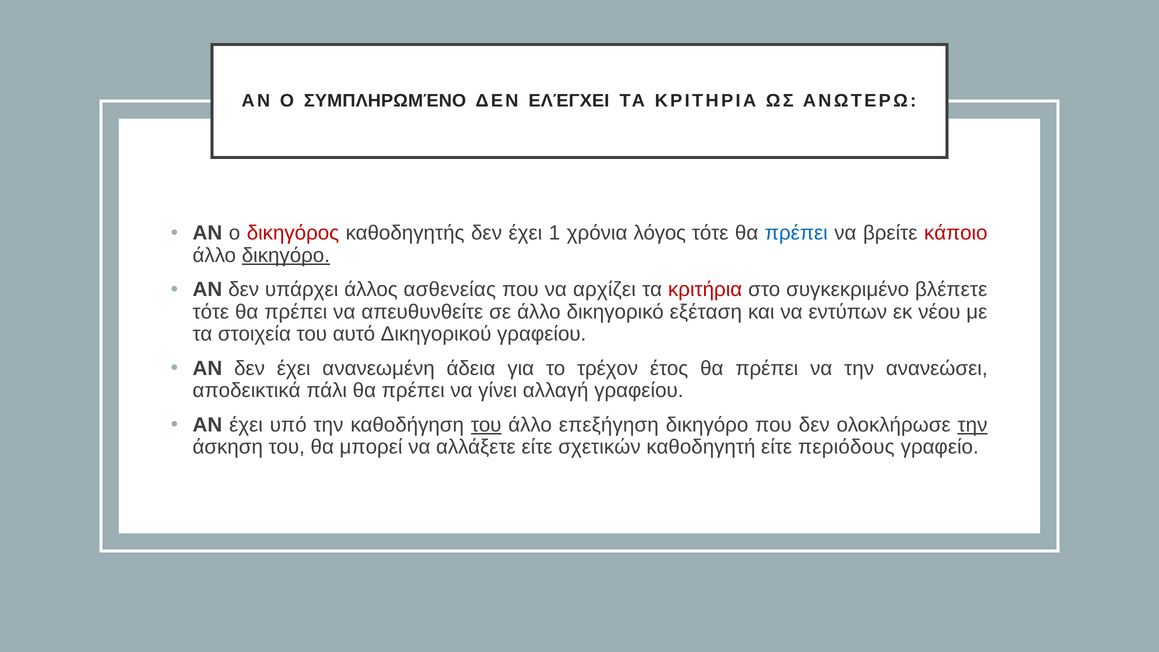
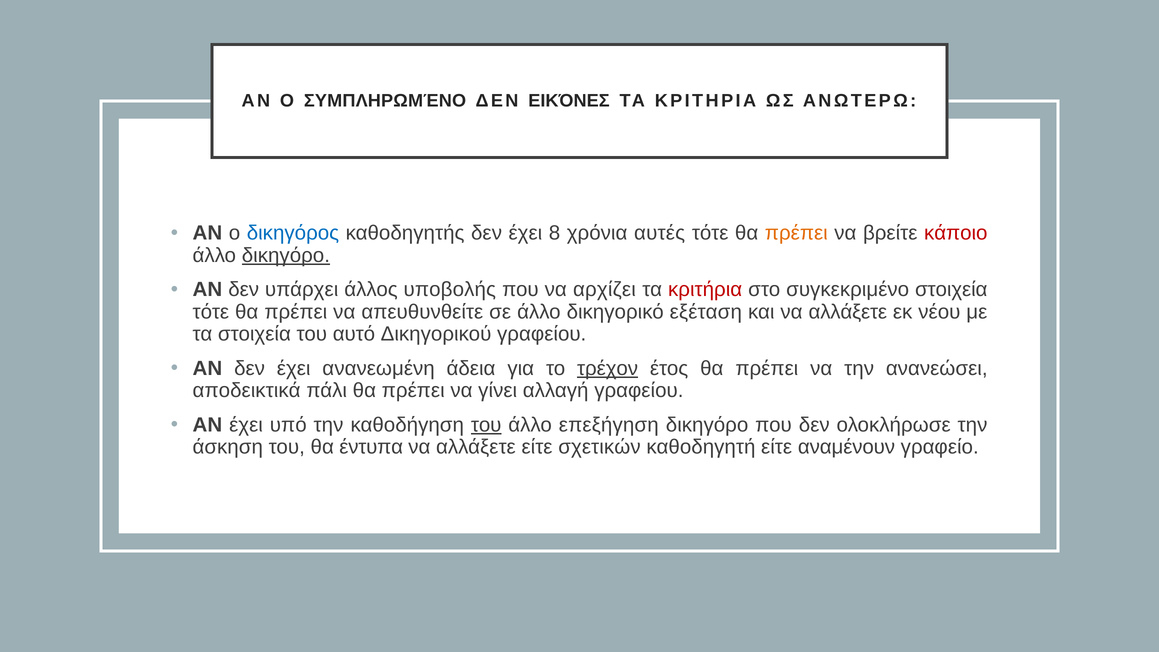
ΕΛΈΓΧΕΙ: ΕΛΈΓΧΕΙ -> ΕΙΚΌΝΕΣ
δικηγόρος colour: red -> blue
1: 1 -> 8
λόγος: λόγος -> αυτές
πρέπει at (796, 233) colour: blue -> orange
ασθενείας: ασθενείας -> υποβολής
συγκεκριμένο βλέπετε: βλέπετε -> στοιχεία
και να εντύπων: εντύπων -> αλλάξετε
τρέχον underline: none -> present
την at (972, 425) underline: present -> none
μπορεί: μπορεί -> έντυπα
περιόδους: περιόδους -> αναμένουν
